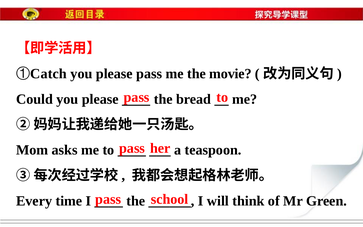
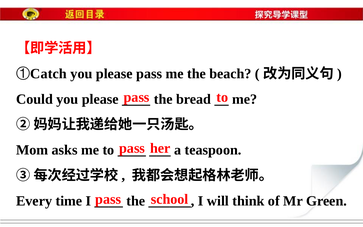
movie: movie -> beach
